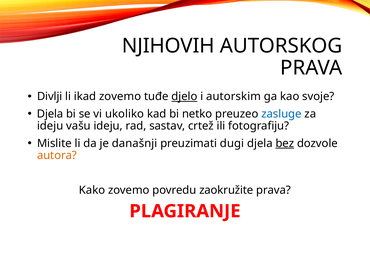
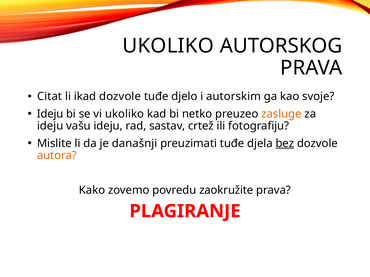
NJIHOVIH at (168, 46): NJIHOVIH -> UKOLIKO
Divlji: Divlji -> Citat
ikad zovemo: zovemo -> dozvole
djelo underline: present -> none
Djela at (50, 114): Djela -> Ideju
zasluge colour: blue -> orange
preuzimati dugi: dugi -> tuđe
